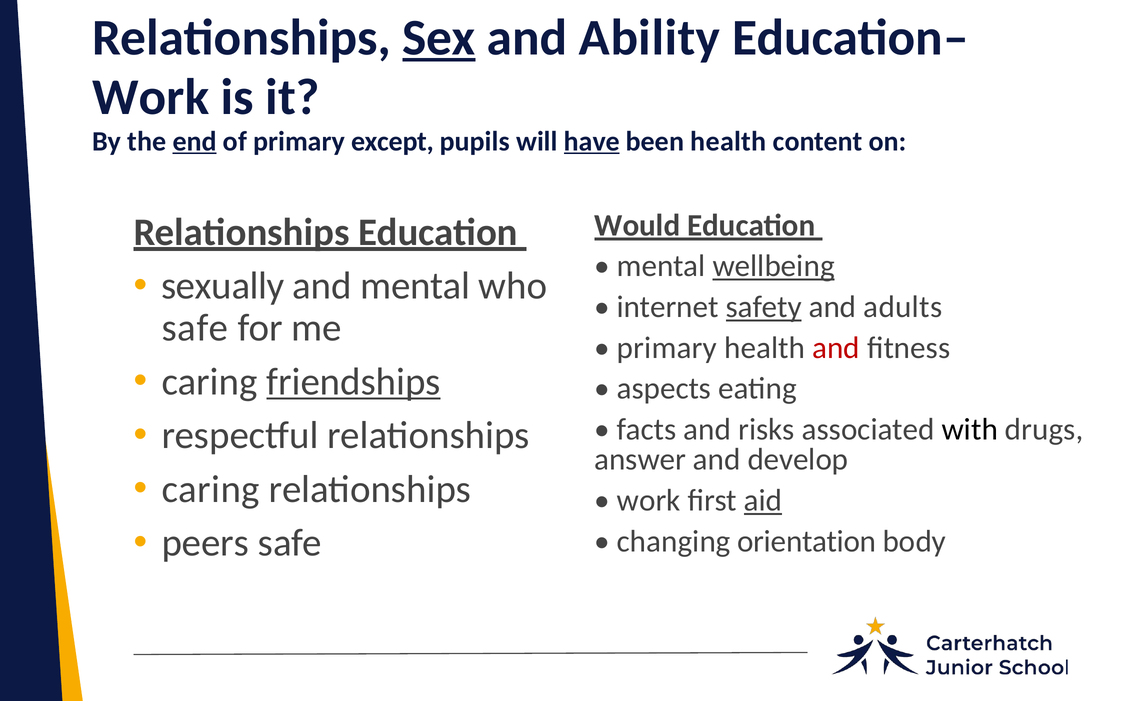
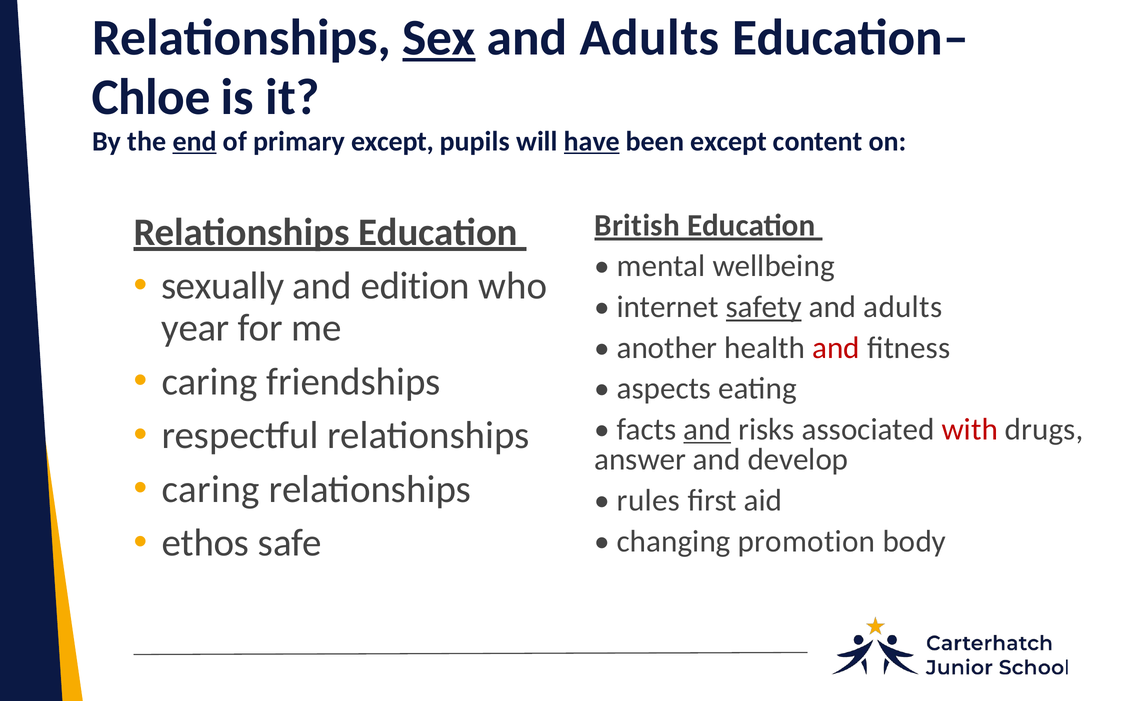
Ability at (650, 38): Ability -> Adults
Work at (151, 97): Work -> Chloe
been health: health -> except
Would: Would -> British
wellbeing underline: present -> none
and mental: mental -> edition
safe at (195, 328): safe -> year
primary at (667, 348): primary -> another
friendships underline: present -> none
and at (707, 430) underline: none -> present
with colour: black -> red
work at (649, 501): work -> rules
aid underline: present -> none
peers: peers -> ethos
orientation: orientation -> promotion
